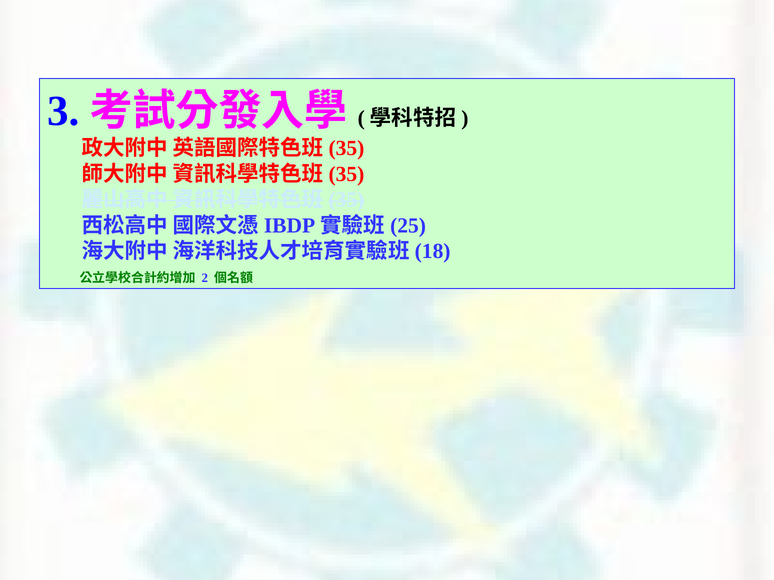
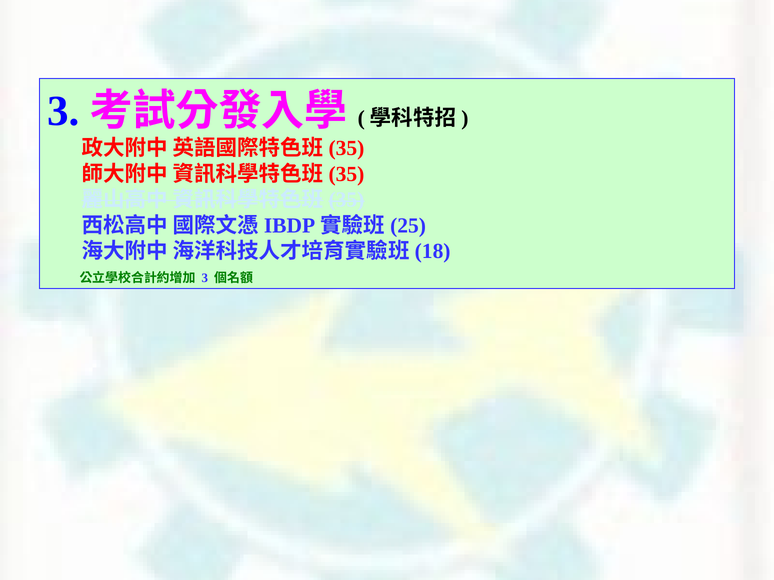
2 at (205, 278): 2 -> 3
